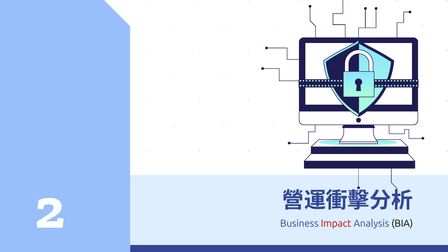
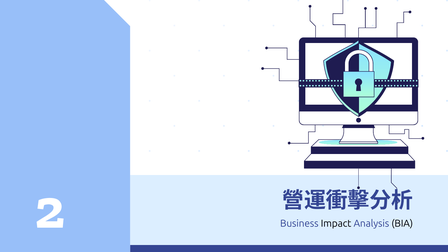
Impact colour: red -> black
